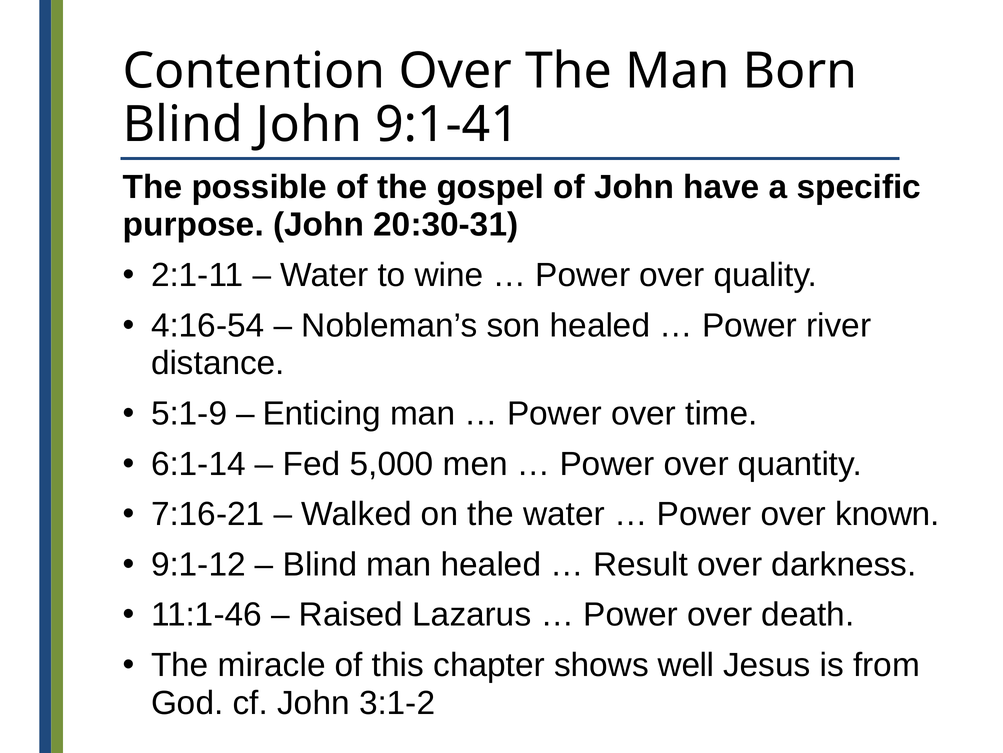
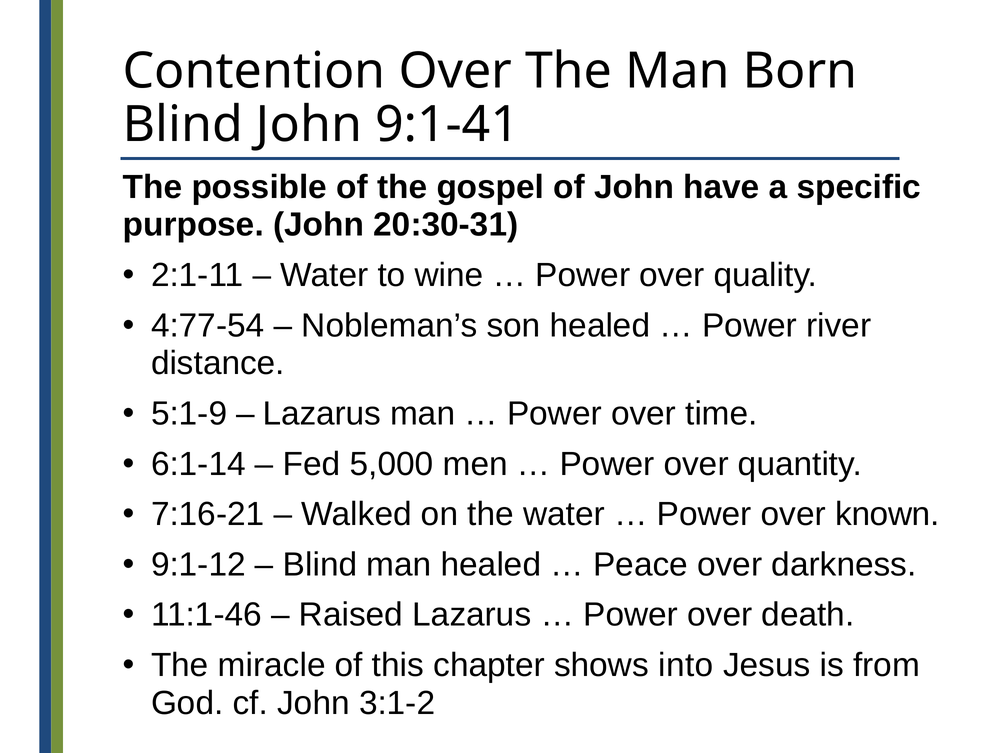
4:16-54: 4:16-54 -> 4:77-54
Enticing at (322, 413): Enticing -> Lazarus
Result: Result -> Peace
well: well -> into
